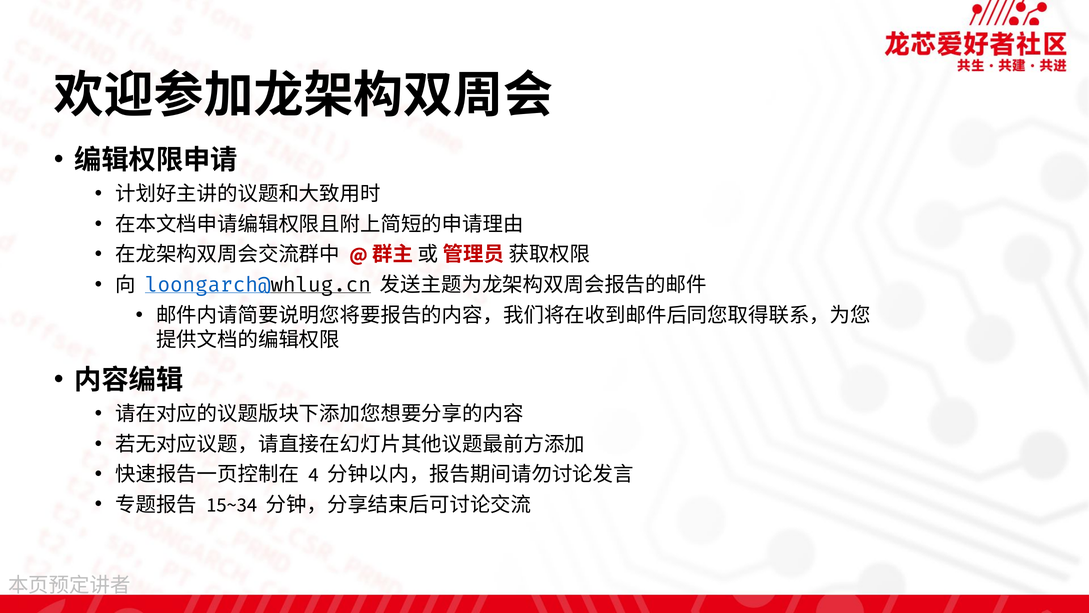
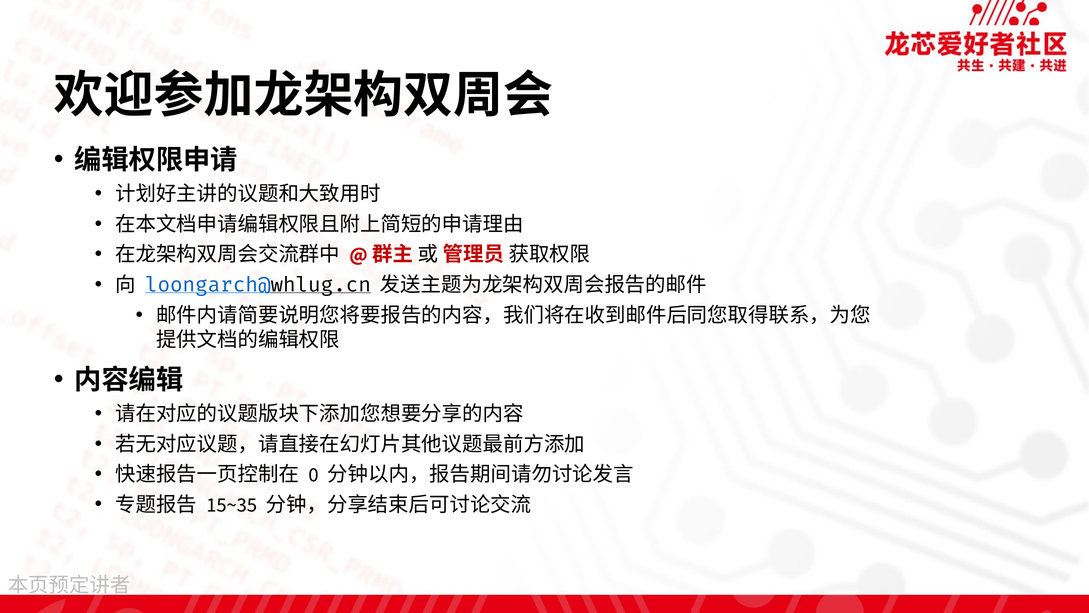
4: 4 -> 0
15~34: 15~34 -> 15~35
